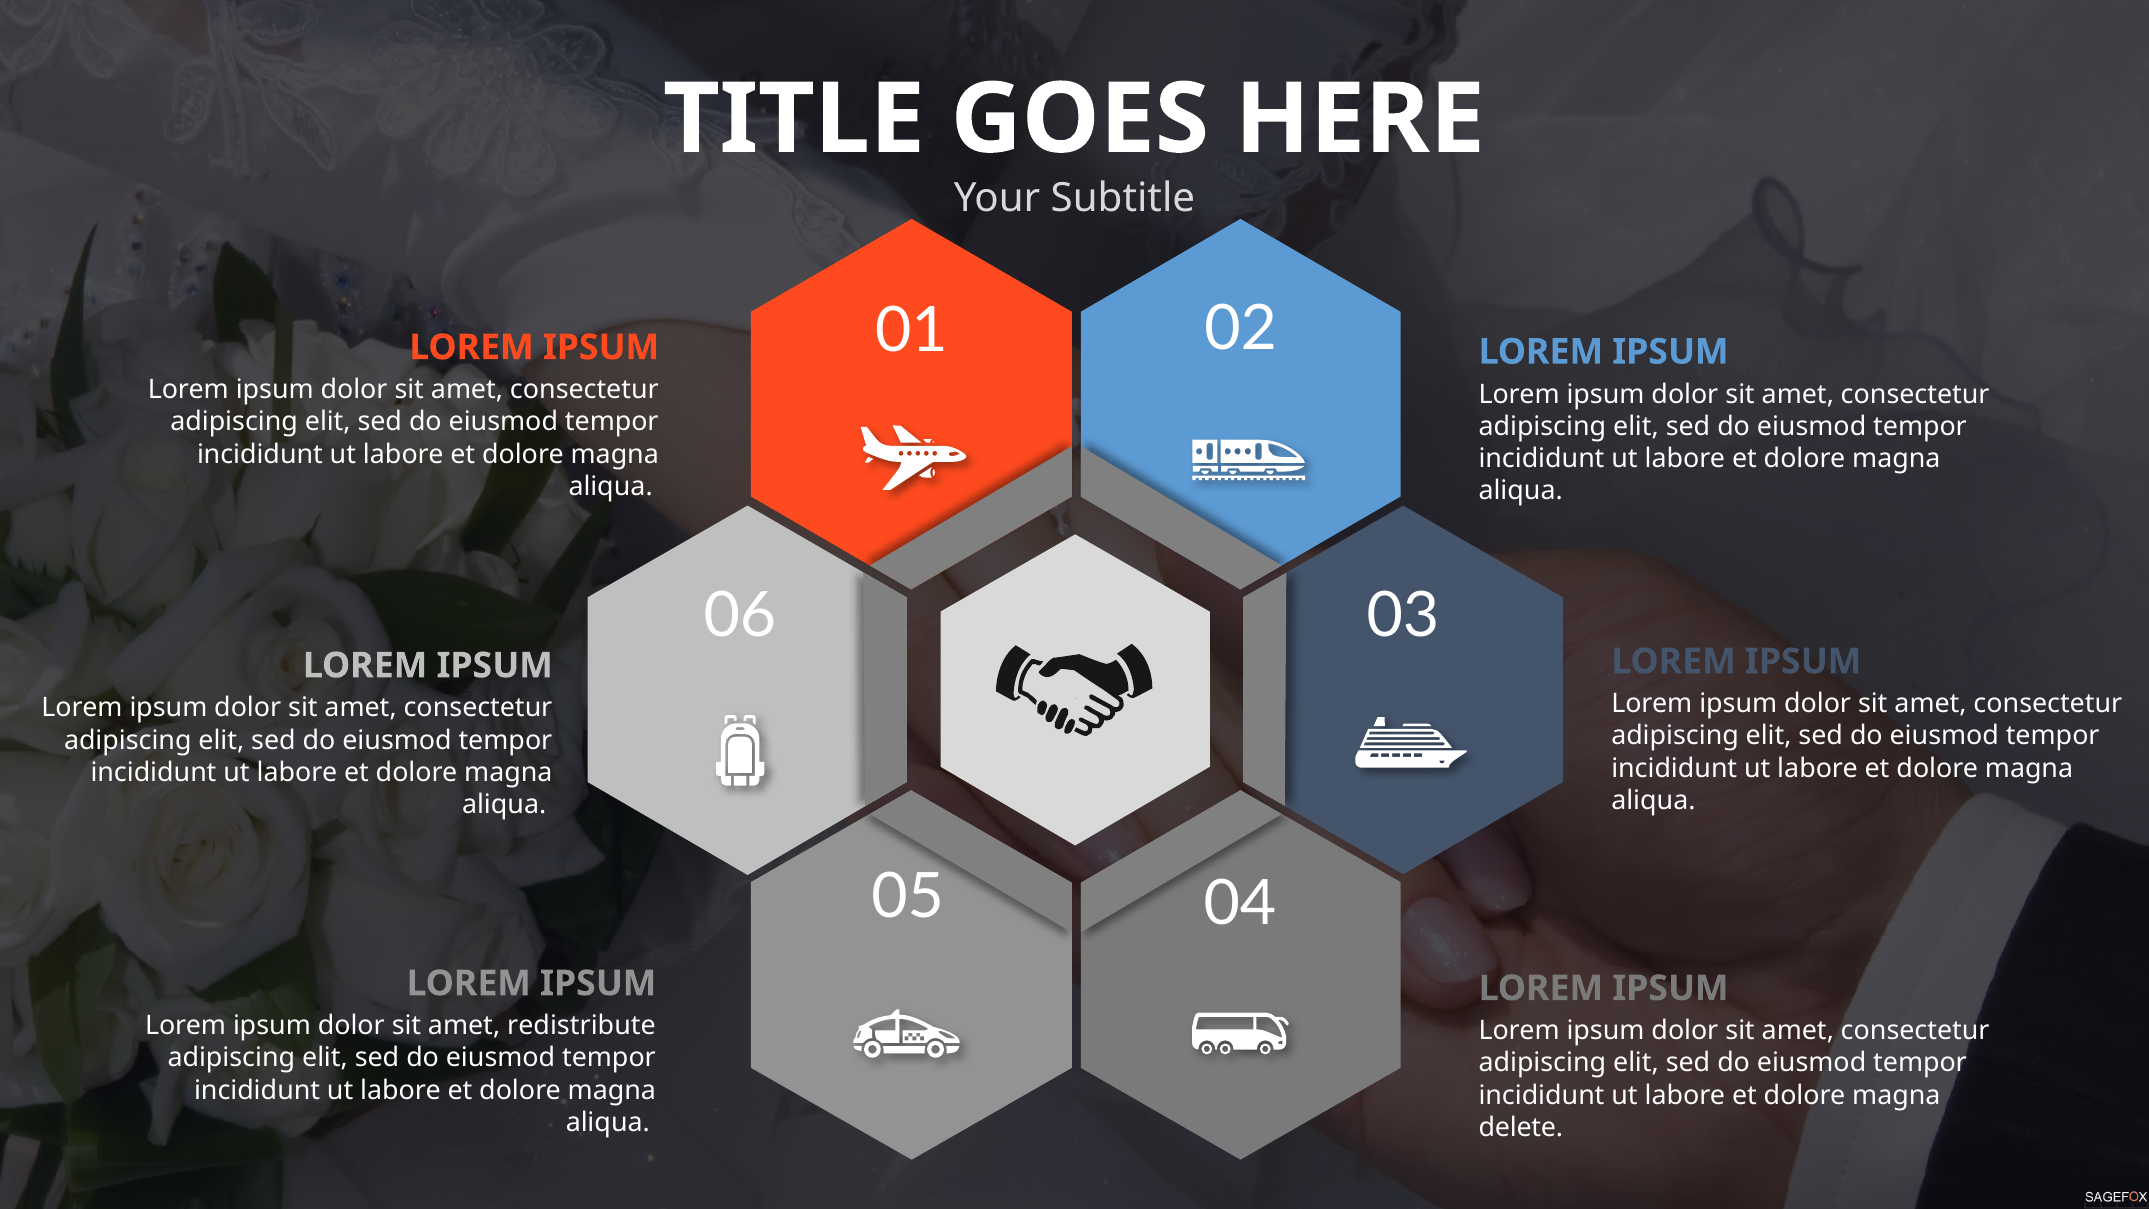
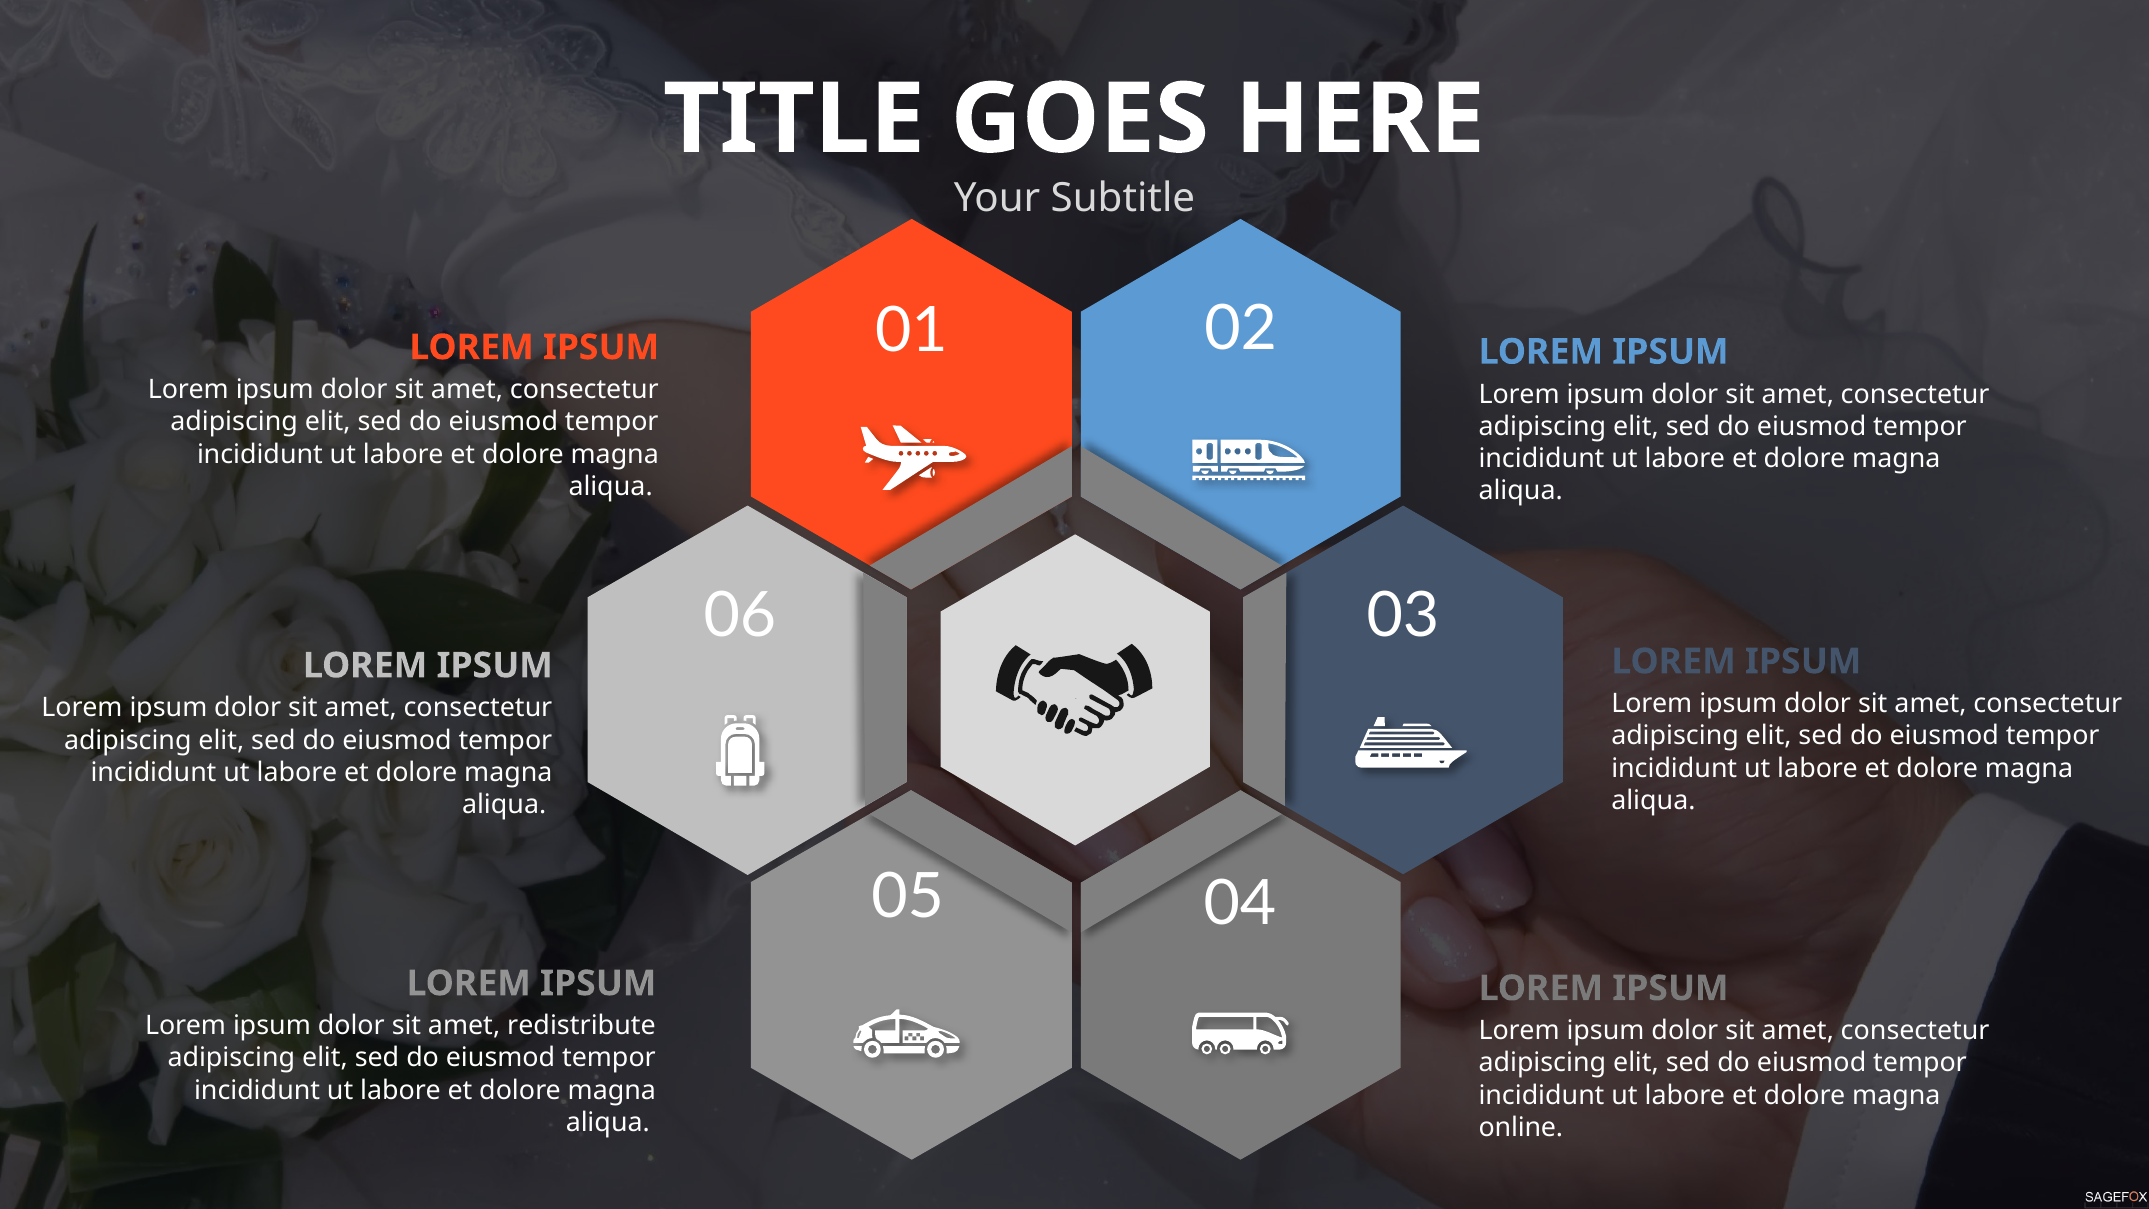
delete: delete -> online
